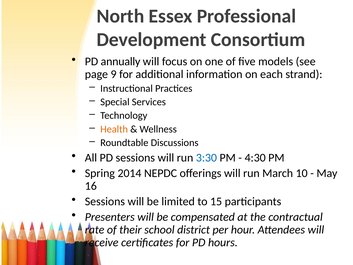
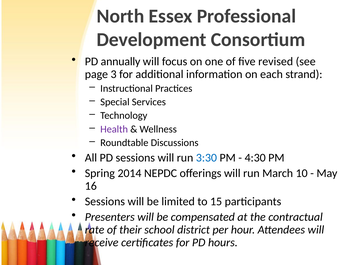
models: models -> revised
9: 9 -> 3
Health colour: orange -> purple
